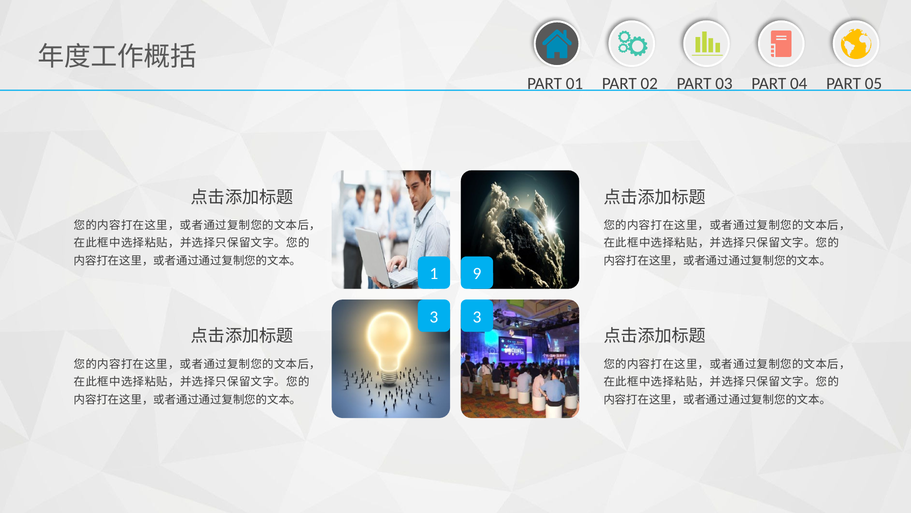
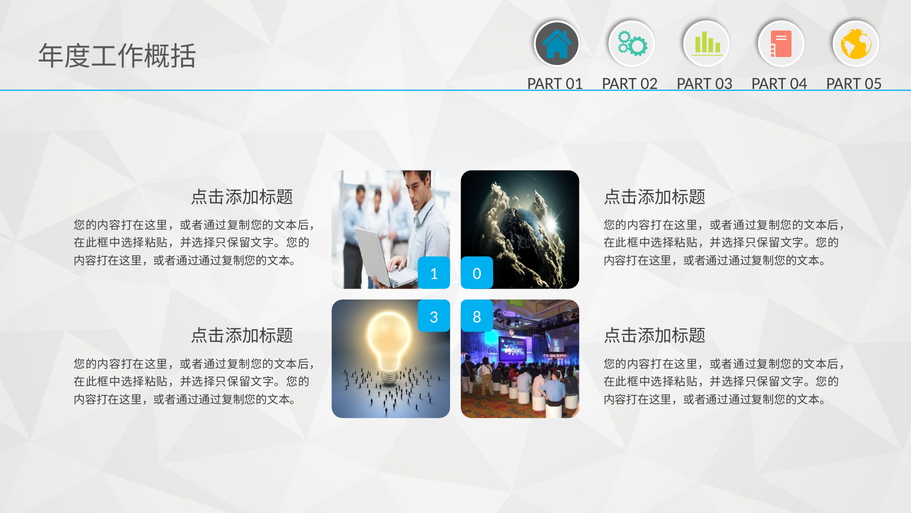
9: 9 -> 0
3 3: 3 -> 8
